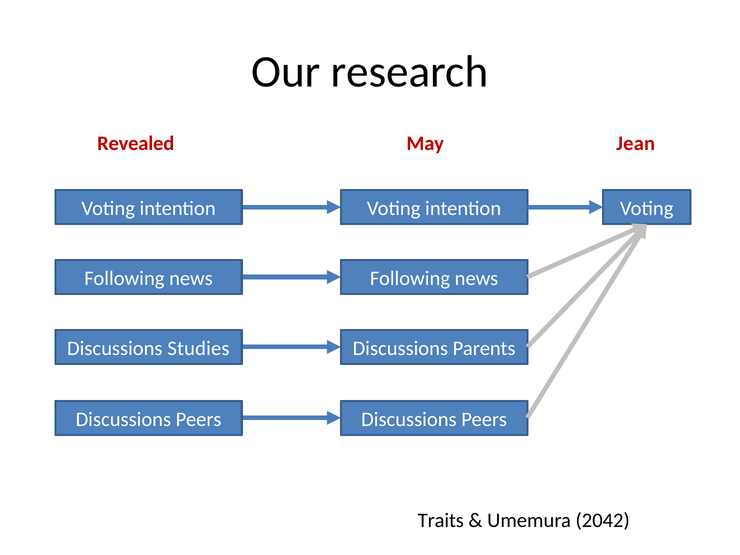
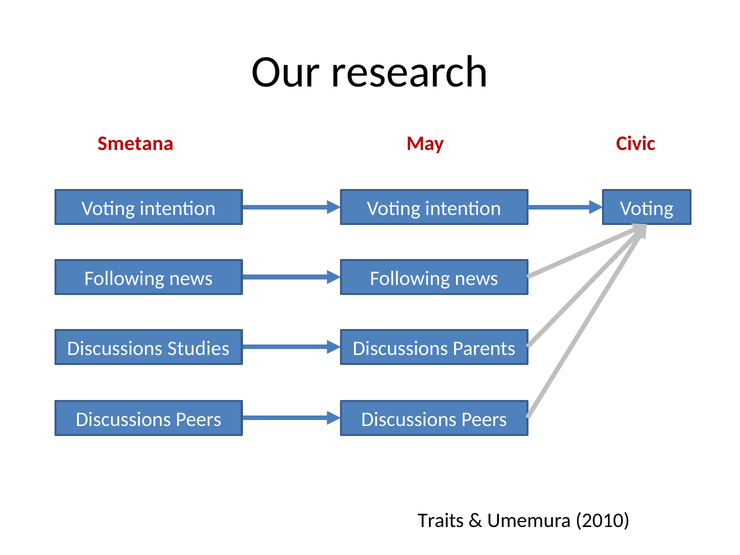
Revealed: Revealed -> Smetana
Jean: Jean -> Civic
2042: 2042 -> 2010
